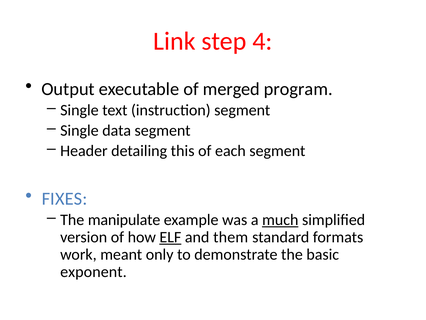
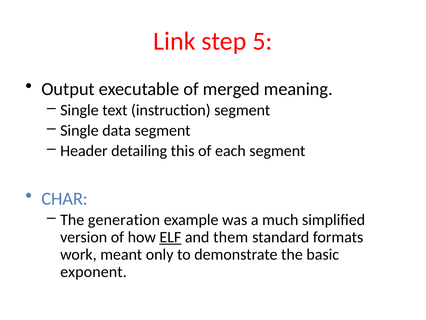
4: 4 -> 5
program: program -> meaning
FIXES: FIXES -> CHAR
manipulate: manipulate -> generation
much underline: present -> none
